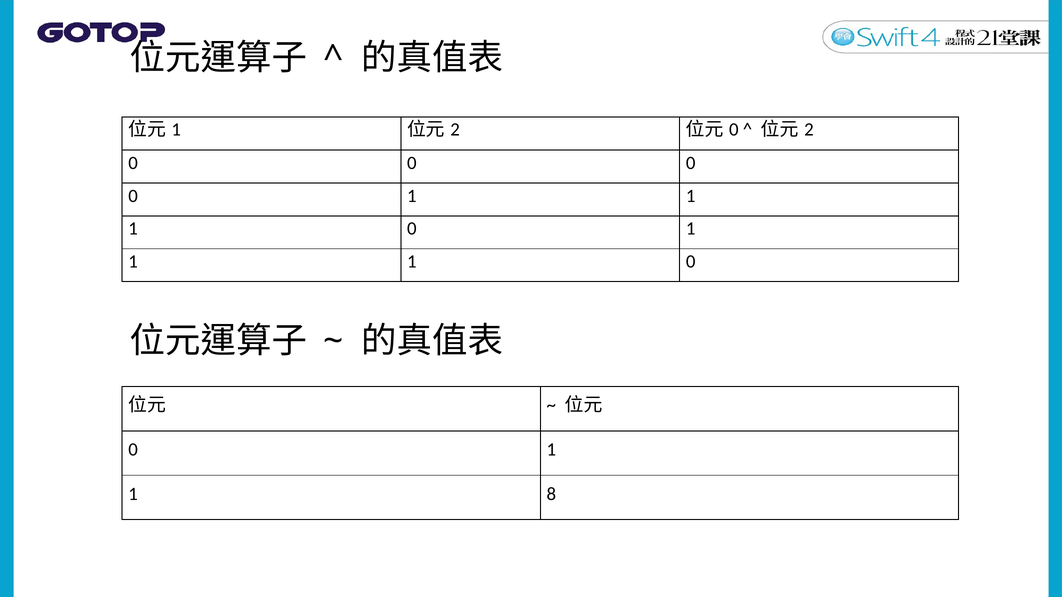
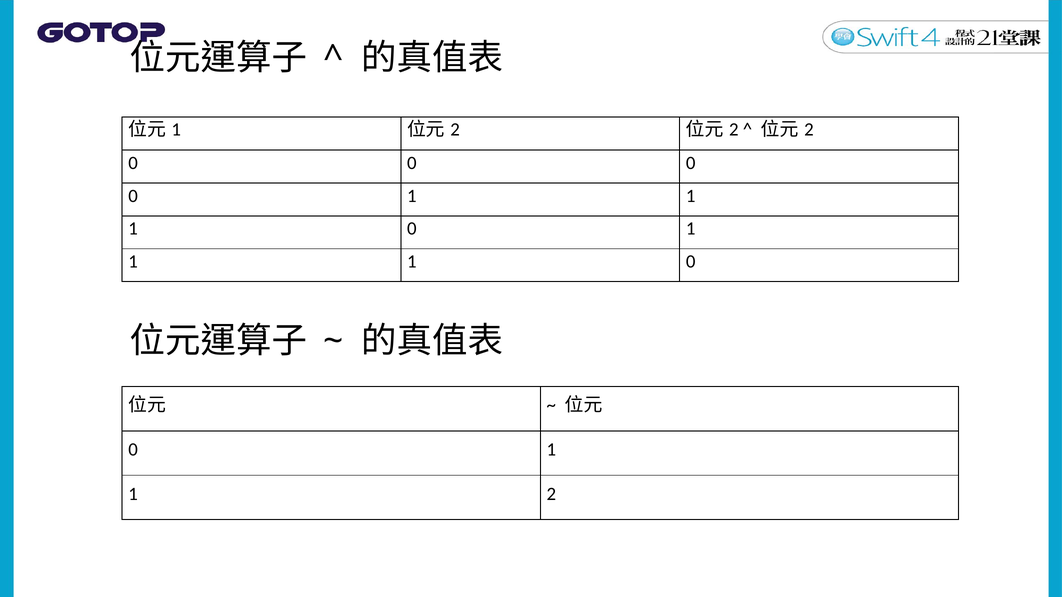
0 at (734, 130): 0 -> 2
1 8: 8 -> 2
